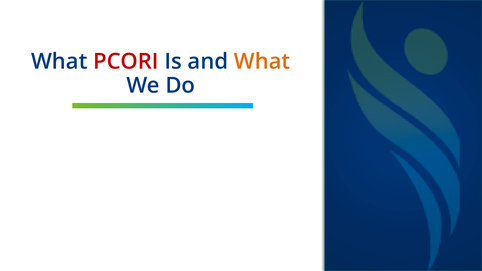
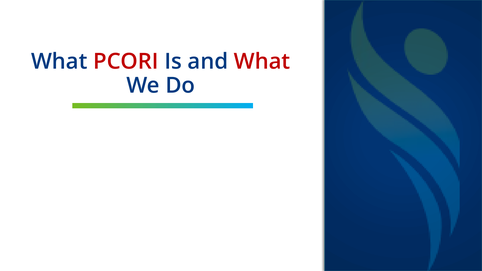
What at (262, 62) colour: orange -> red
